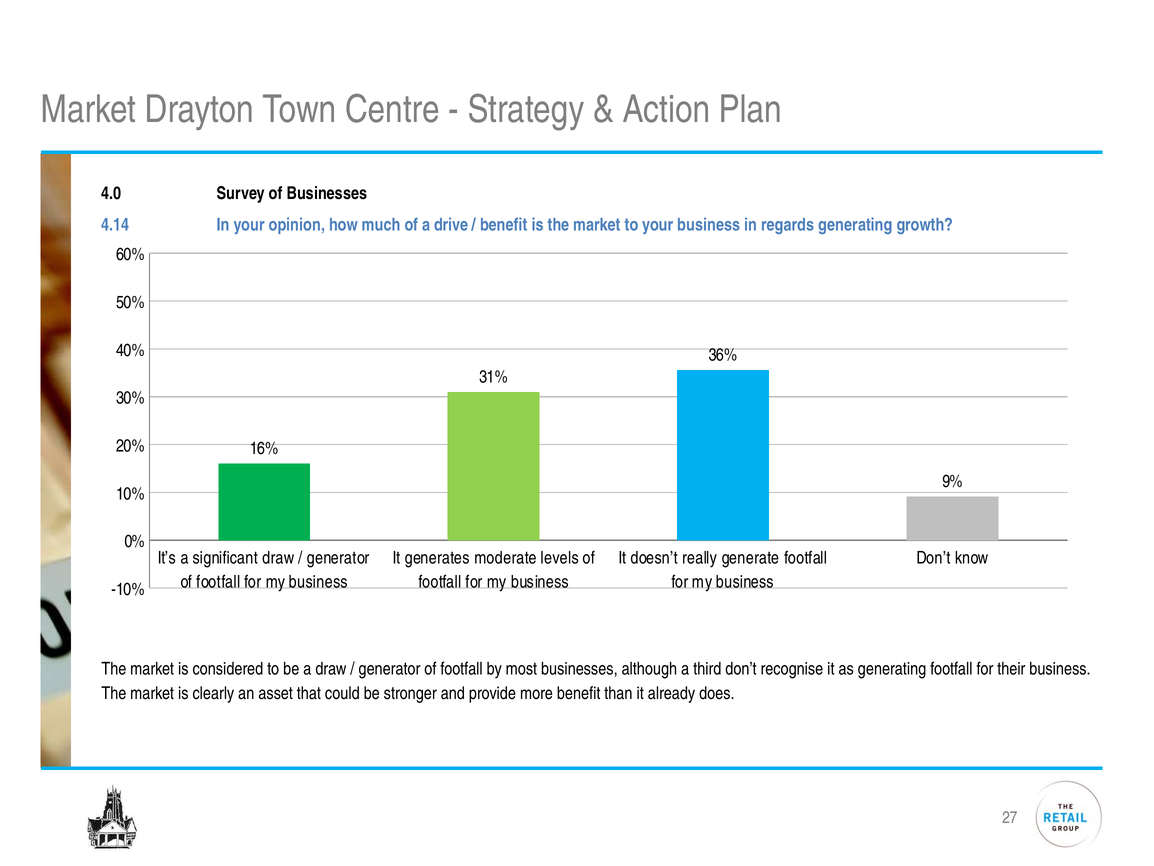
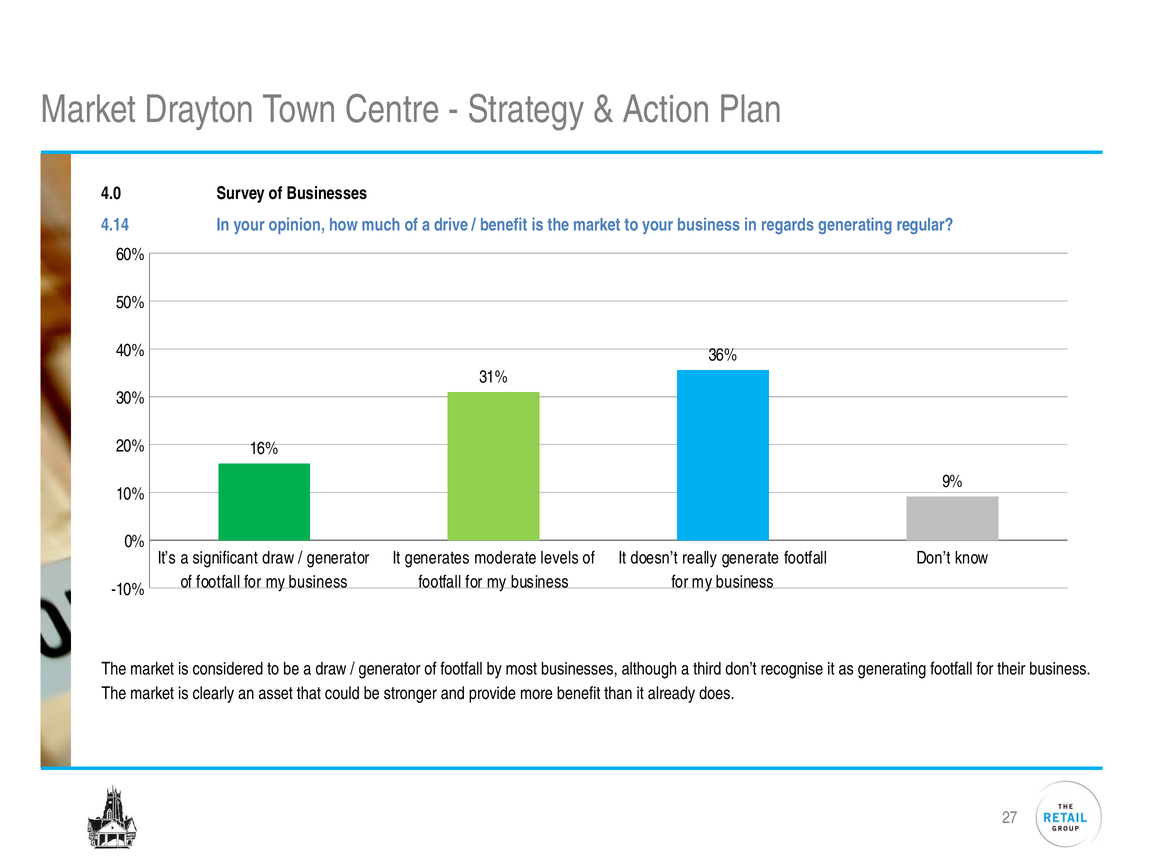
growth: growth -> regular
